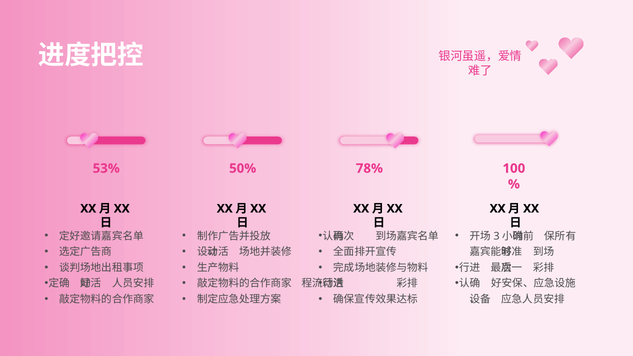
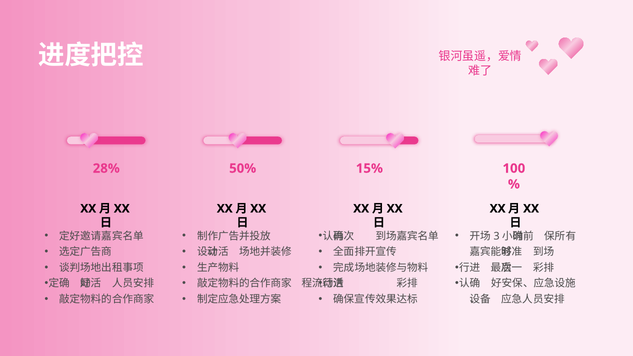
53%: 53% -> 28%
78%: 78% -> 15%
